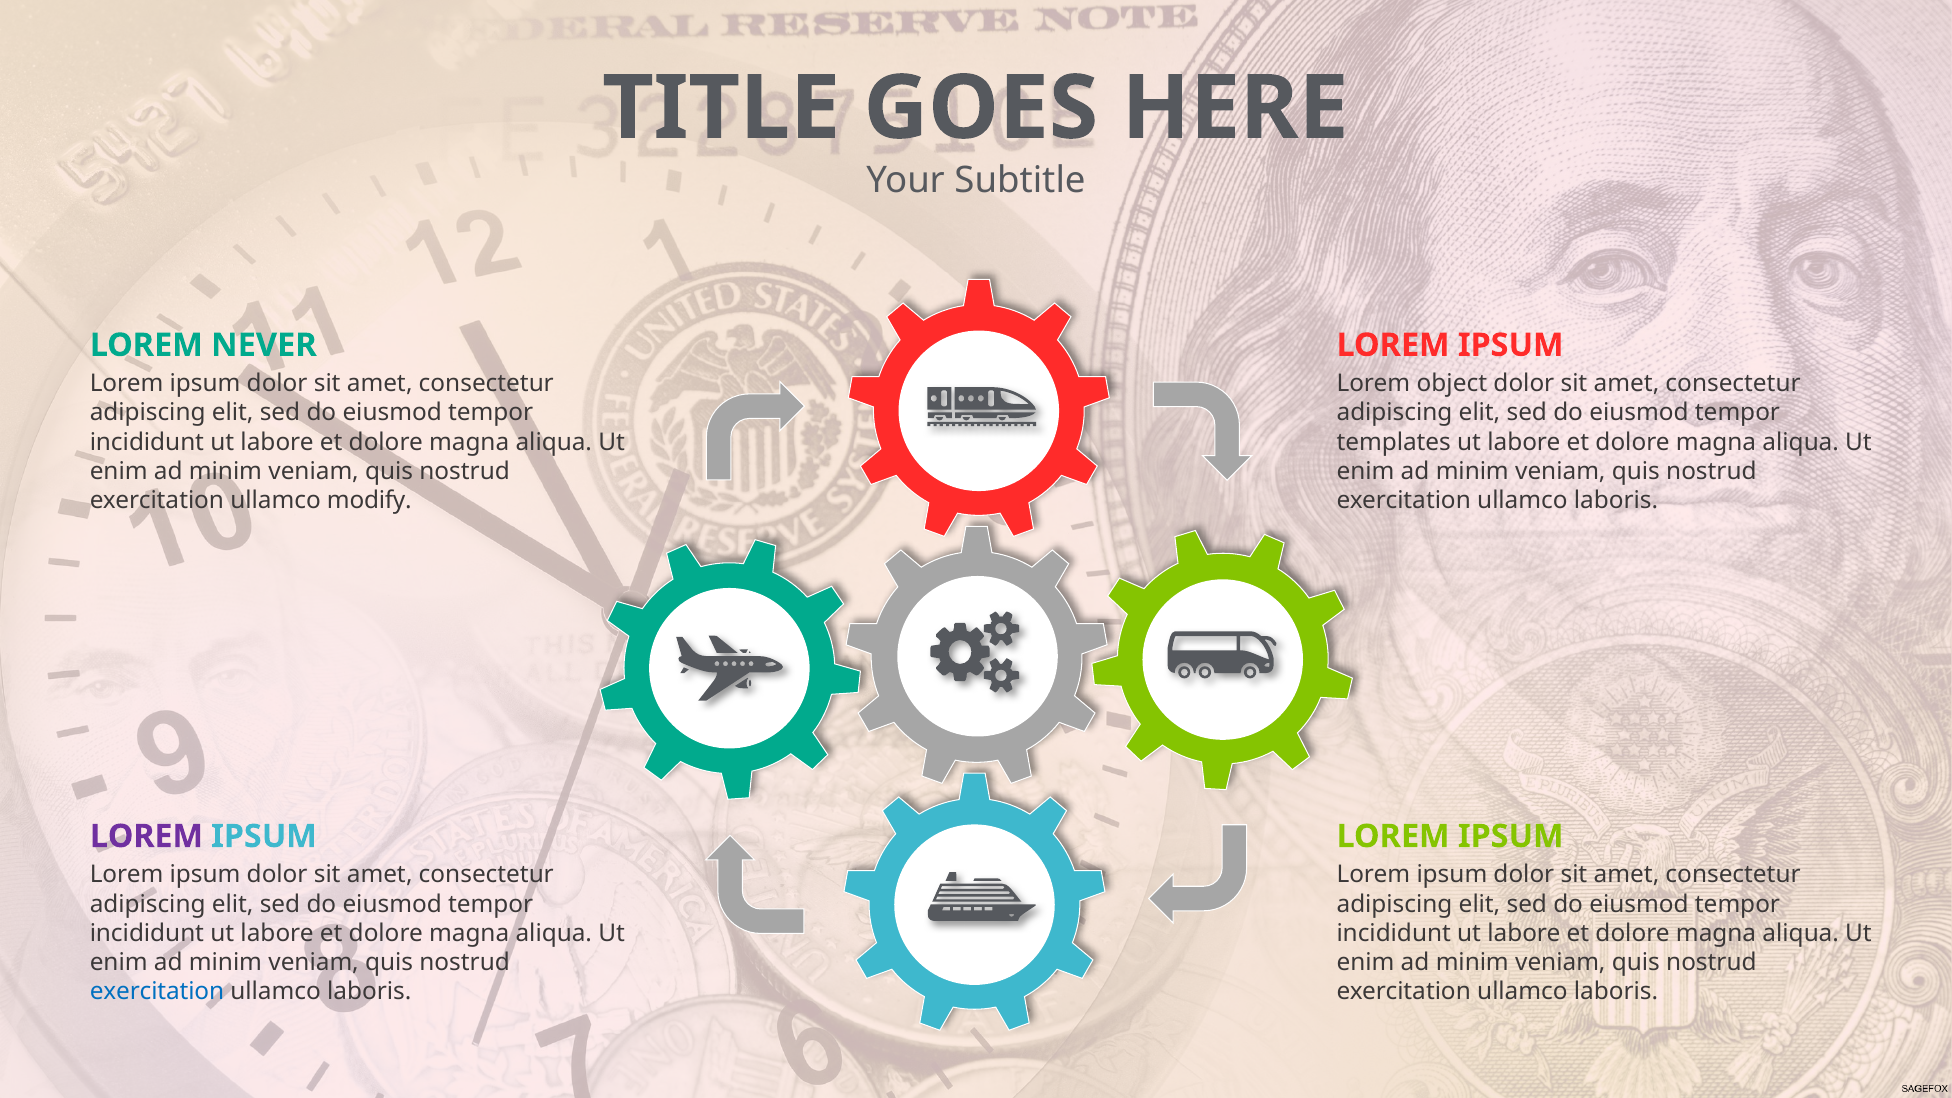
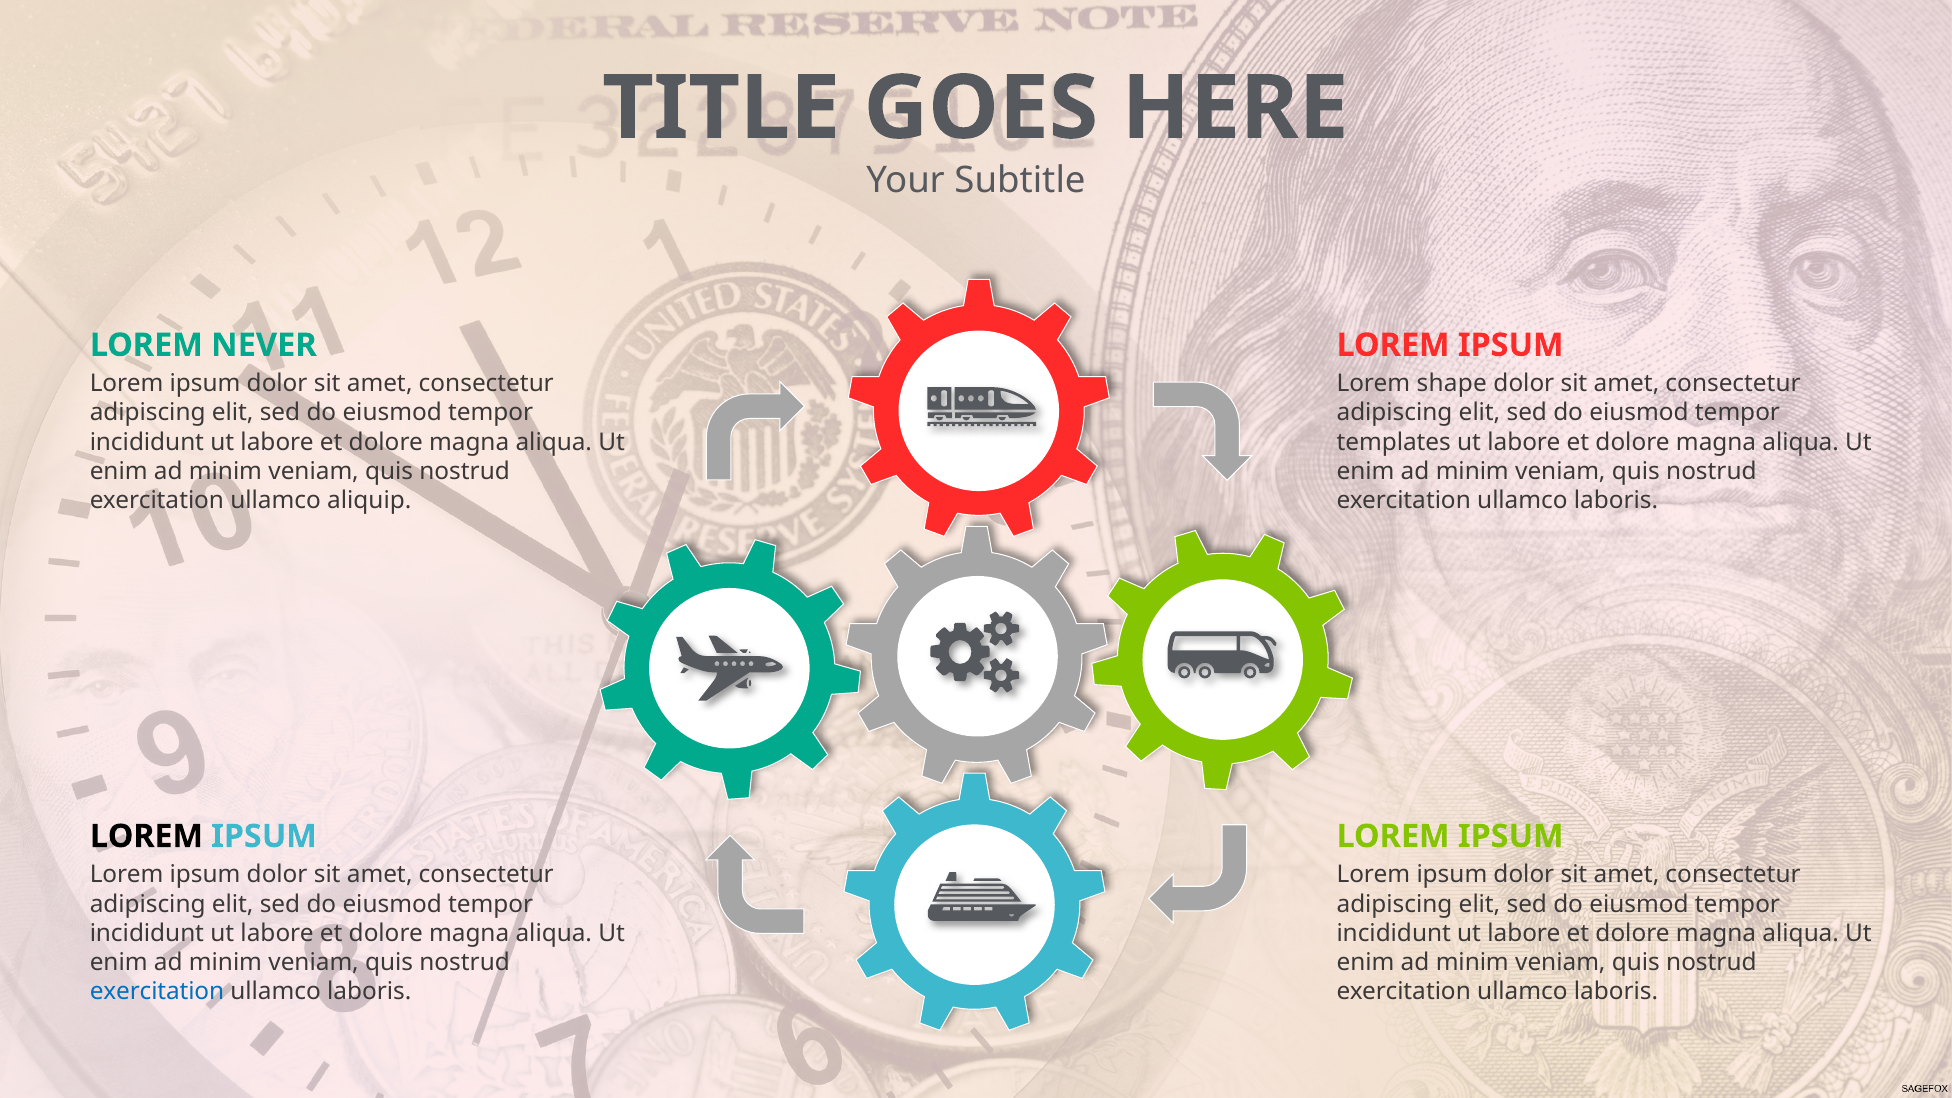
object: object -> shape
modify: modify -> aliquip
LOREM at (146, 836) colour: purple -> black
